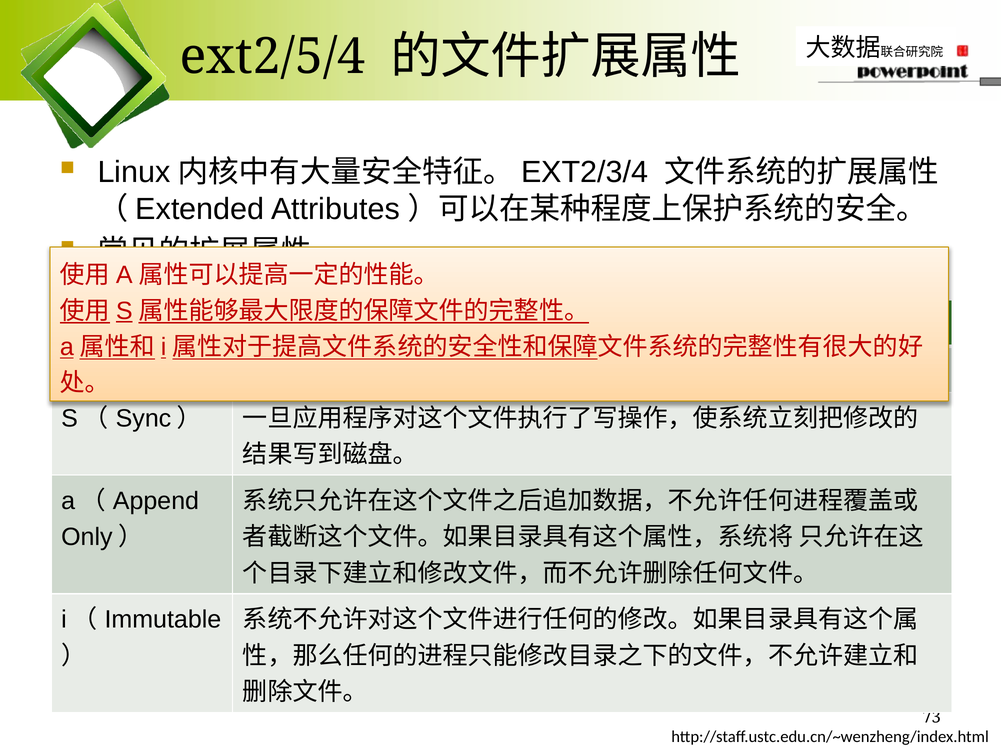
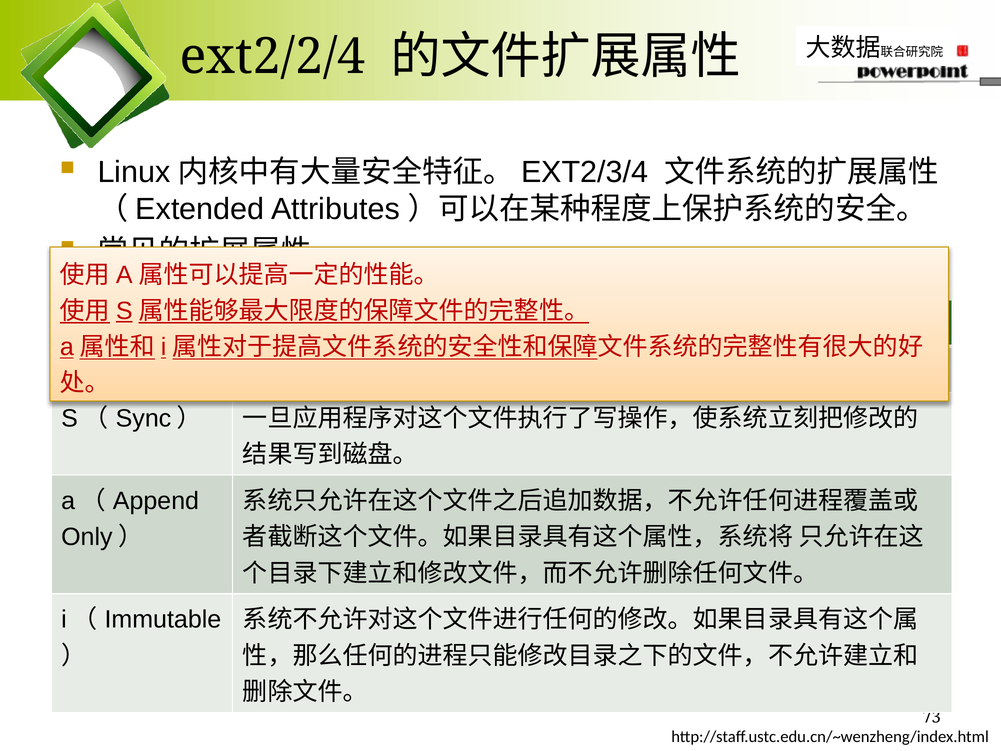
ext2/5/4: ext2/5/4 -> ext2/2/4
